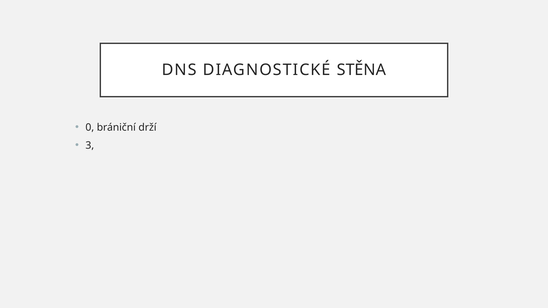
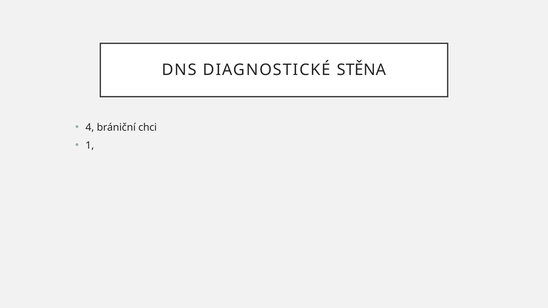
0: 0 -> 4
drží: drží -> chci
3: 3 -> 1
